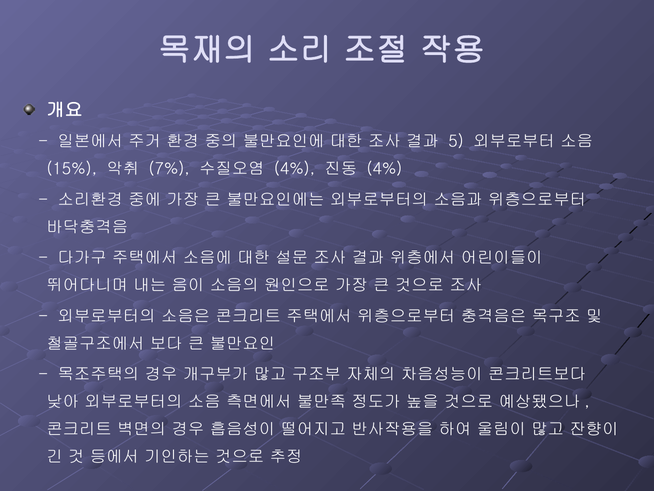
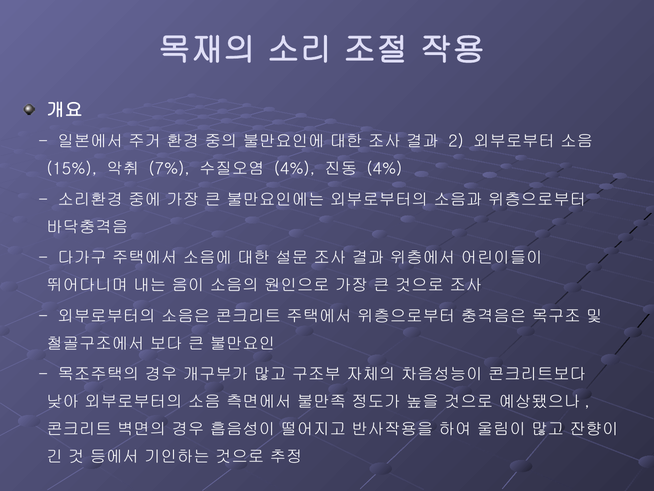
5: 5 -> 2
